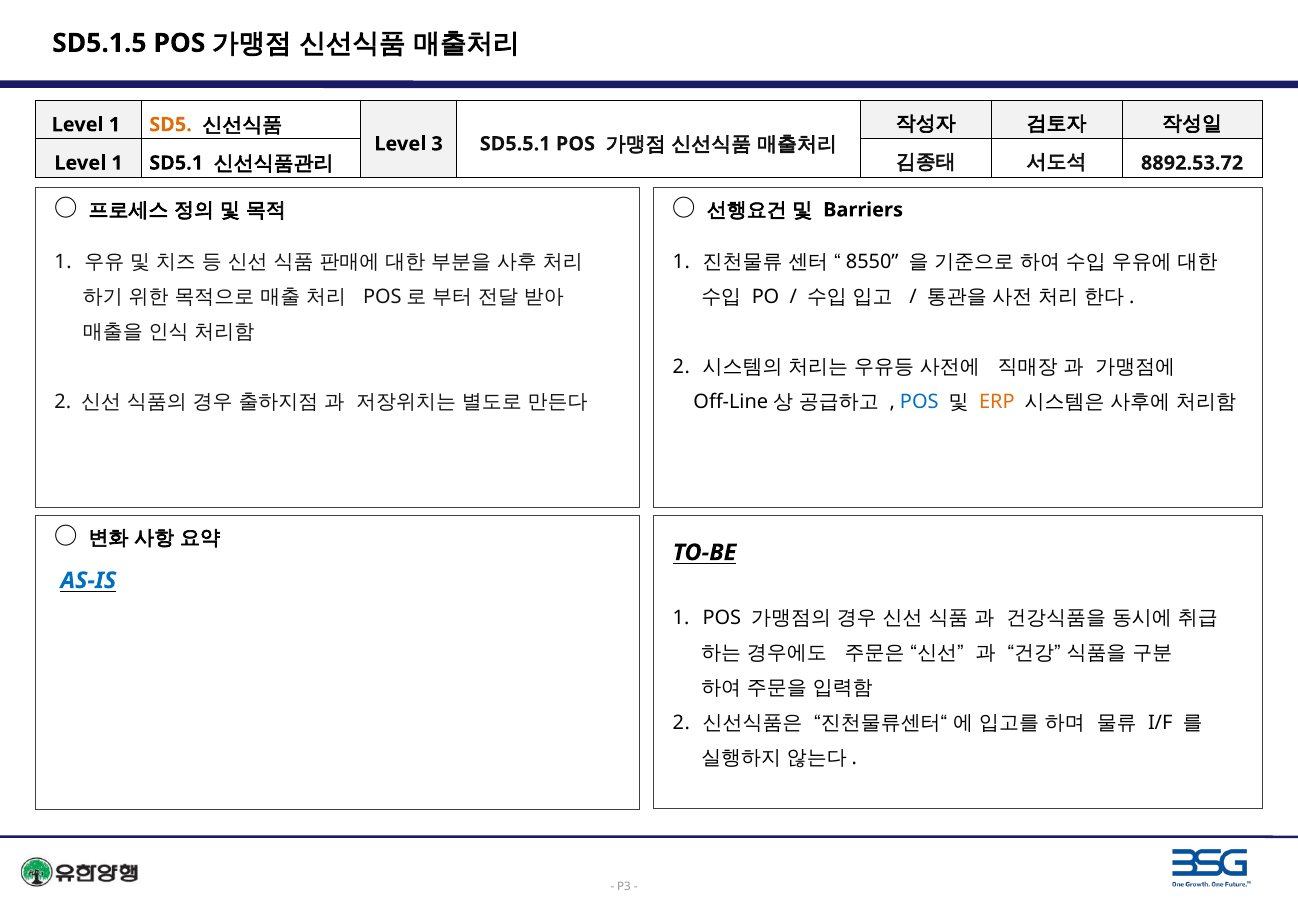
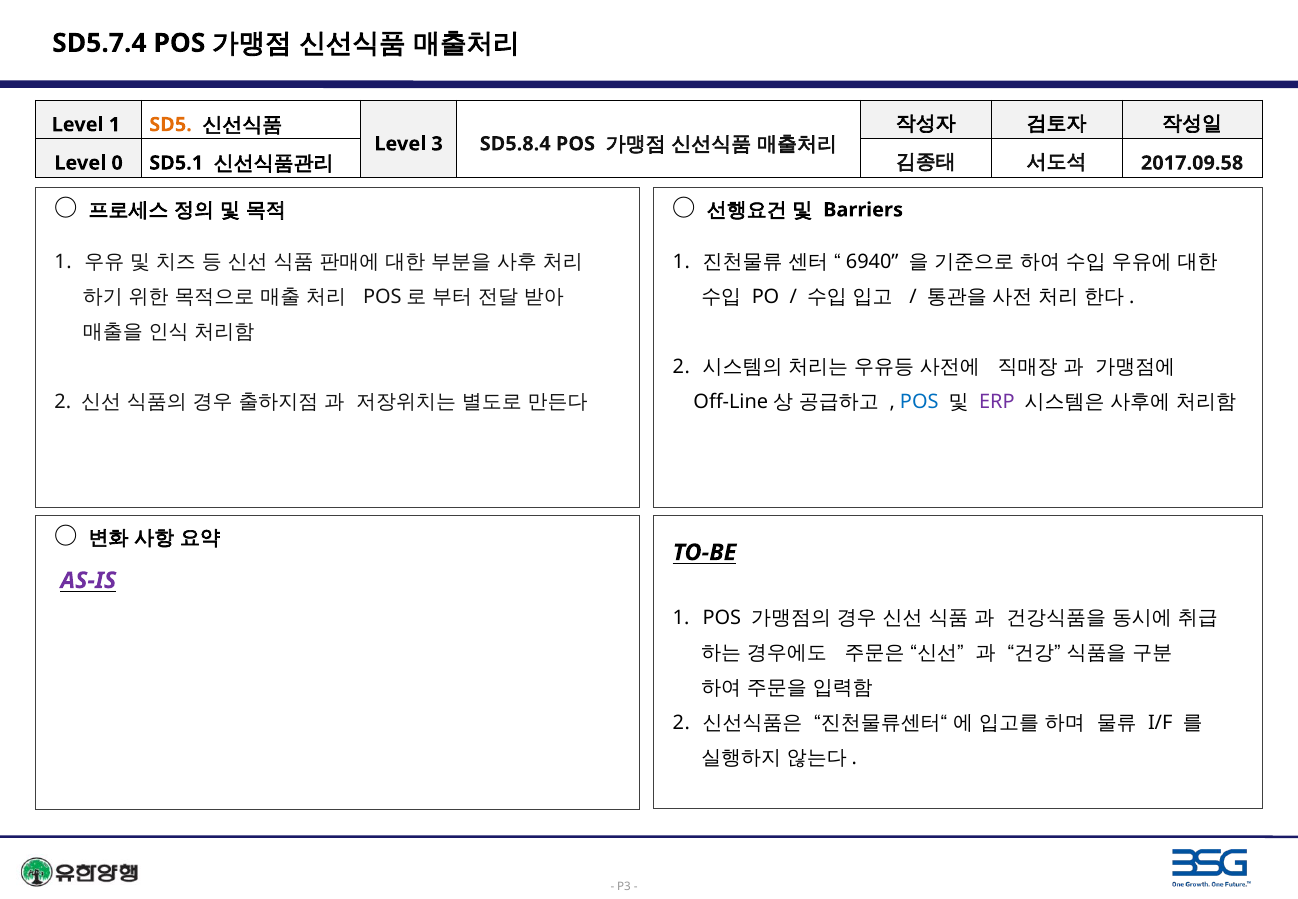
SD5.1.5: SD5.1.5 -> SD5.7.4
SD5.5.1: SD5.5.1 -> SD5.8.4
1 at (117, 163): 1 -> 0
8892.53.72: 8892.53.72 -> 2017.09.58
8550: 8550 -> 6940
ERP colour: orange -> purple
AS-IS colour: blue -> purple
